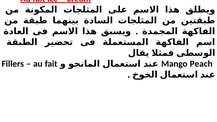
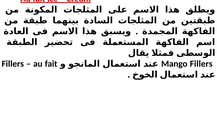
Mango Peach: Peach -> Fillers
